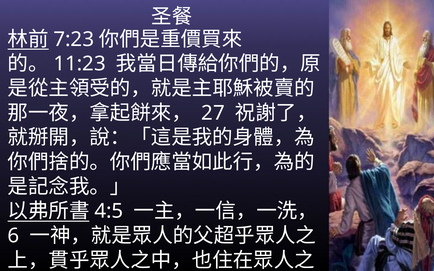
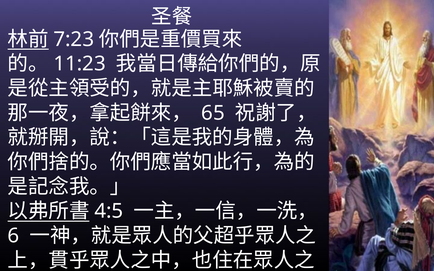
27: 27 -> 65
